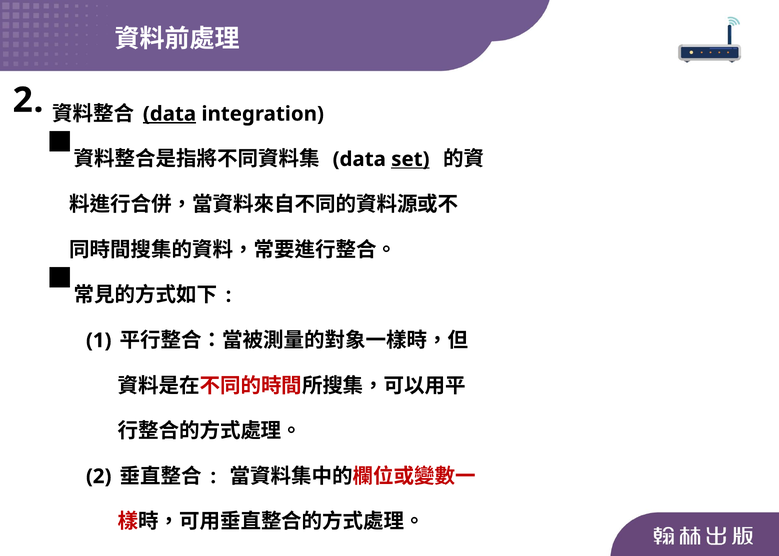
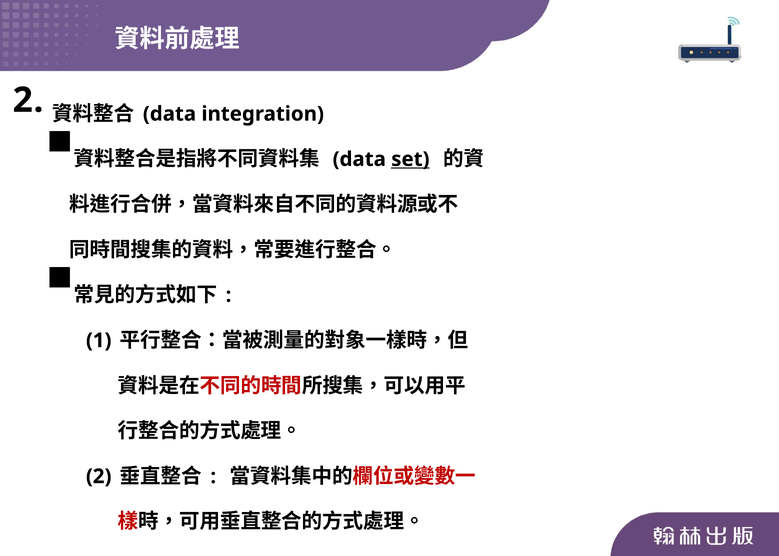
data at (169, 114) underline: present -> none
